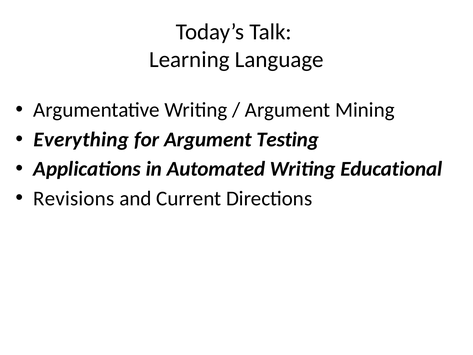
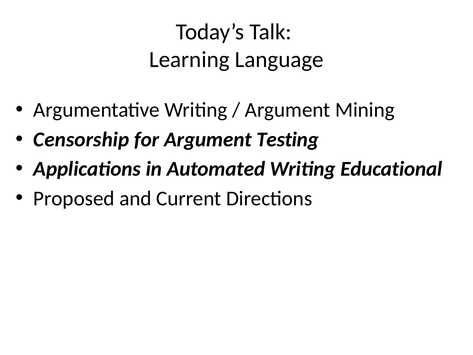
Everything: Everything -> Censorship
Revisions: Revisions -> Proposed
